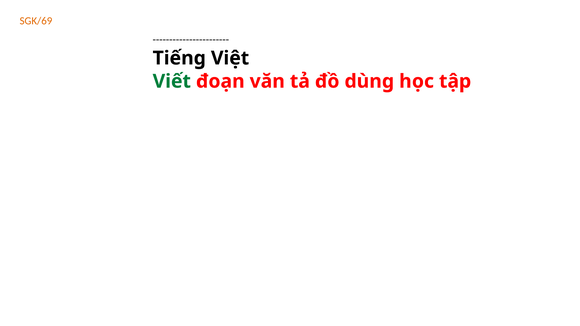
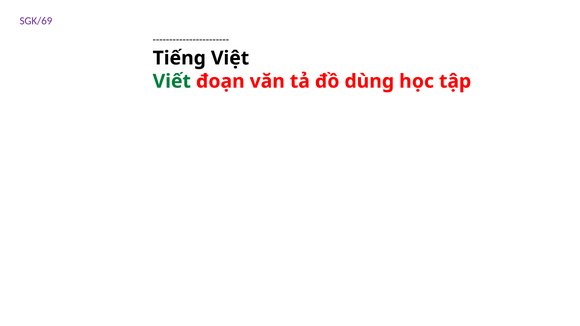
SGK/69 colour: orange -> purple
